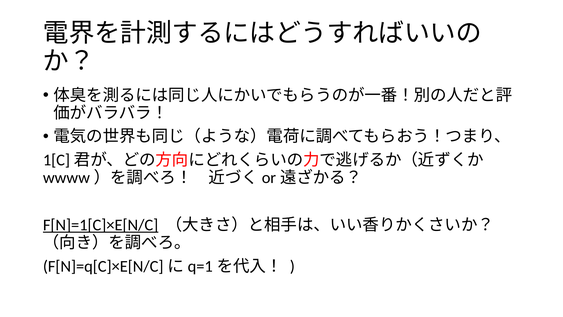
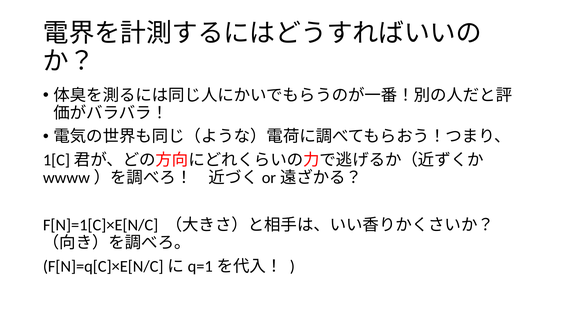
F[N]=1[C]×E[N/C underline: present -> none
